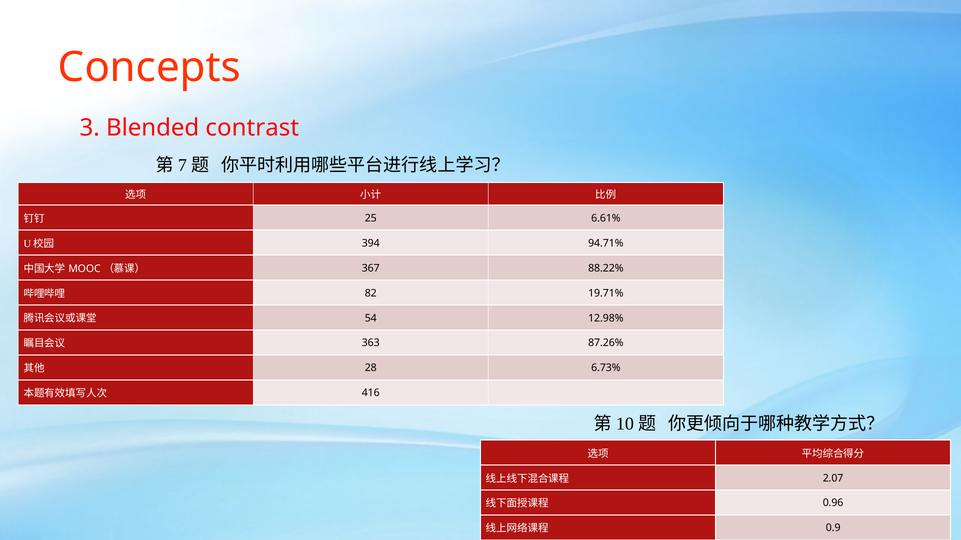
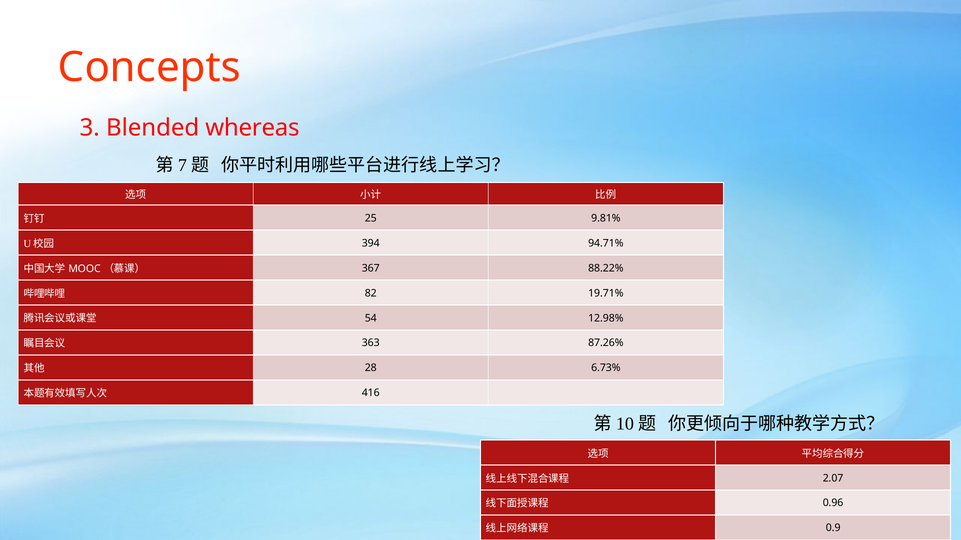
contrast: contrast -> whereas
6.61%: 6.61% -> 9.81%
